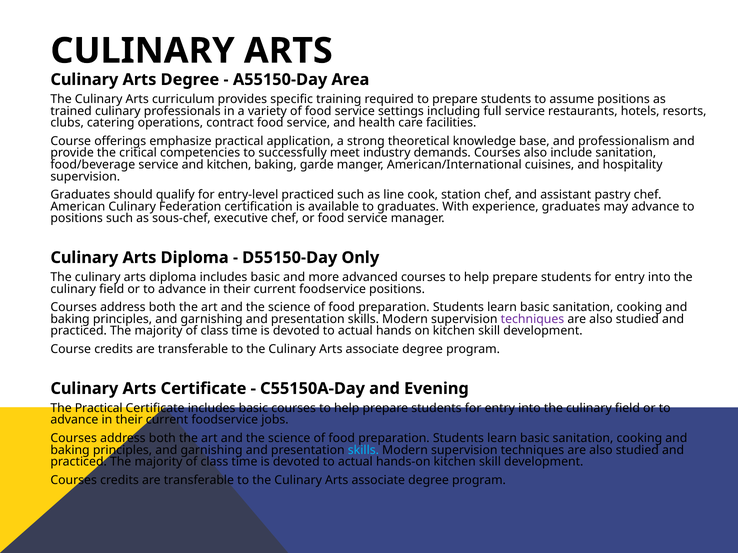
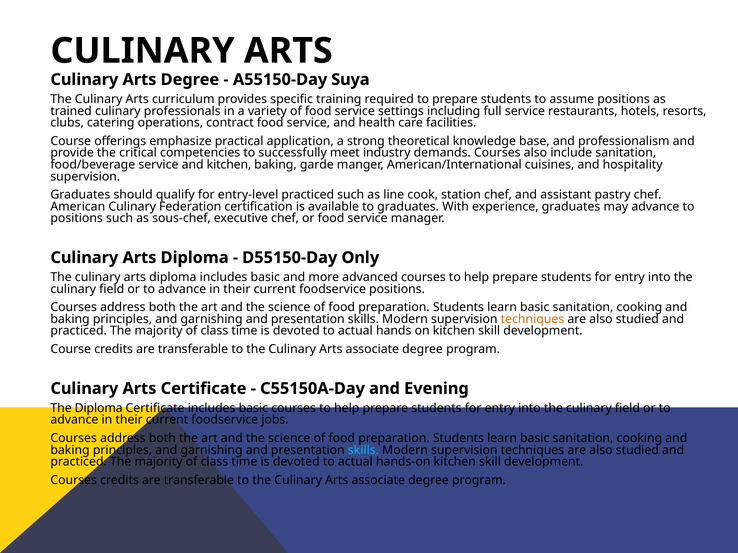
Area: Area -> Suya
techniques at (532, 319) colour: purple -> orange
The Practical: Practical -> Diploma
